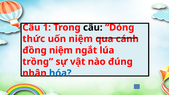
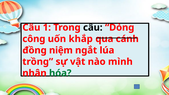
thức: thức -> công
uốn niệm: niệm -> khắp
đúng: đúng -> mình
hóa colour: blue -> green
